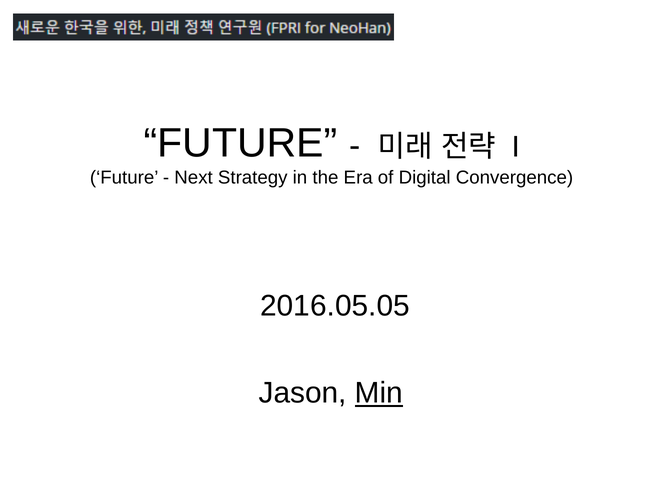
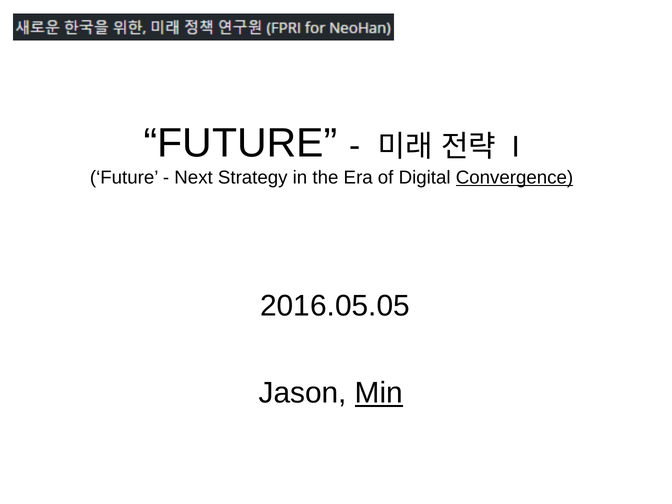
Convergence underline: none -> present
